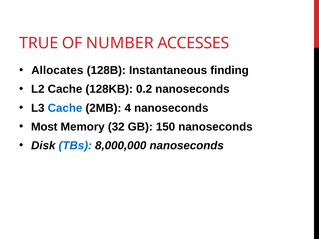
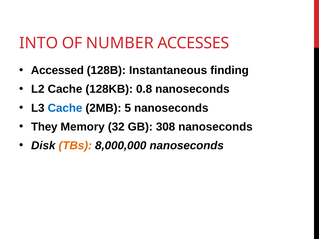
TRUE: TRUE -> INTO
Allocates: Allocates -> Accessed
0.2: 0.2 -> 0.8
4: 4 -> 5
Most: Most -> They
150: 150 -> 308
TBs colour: blue -> orange
